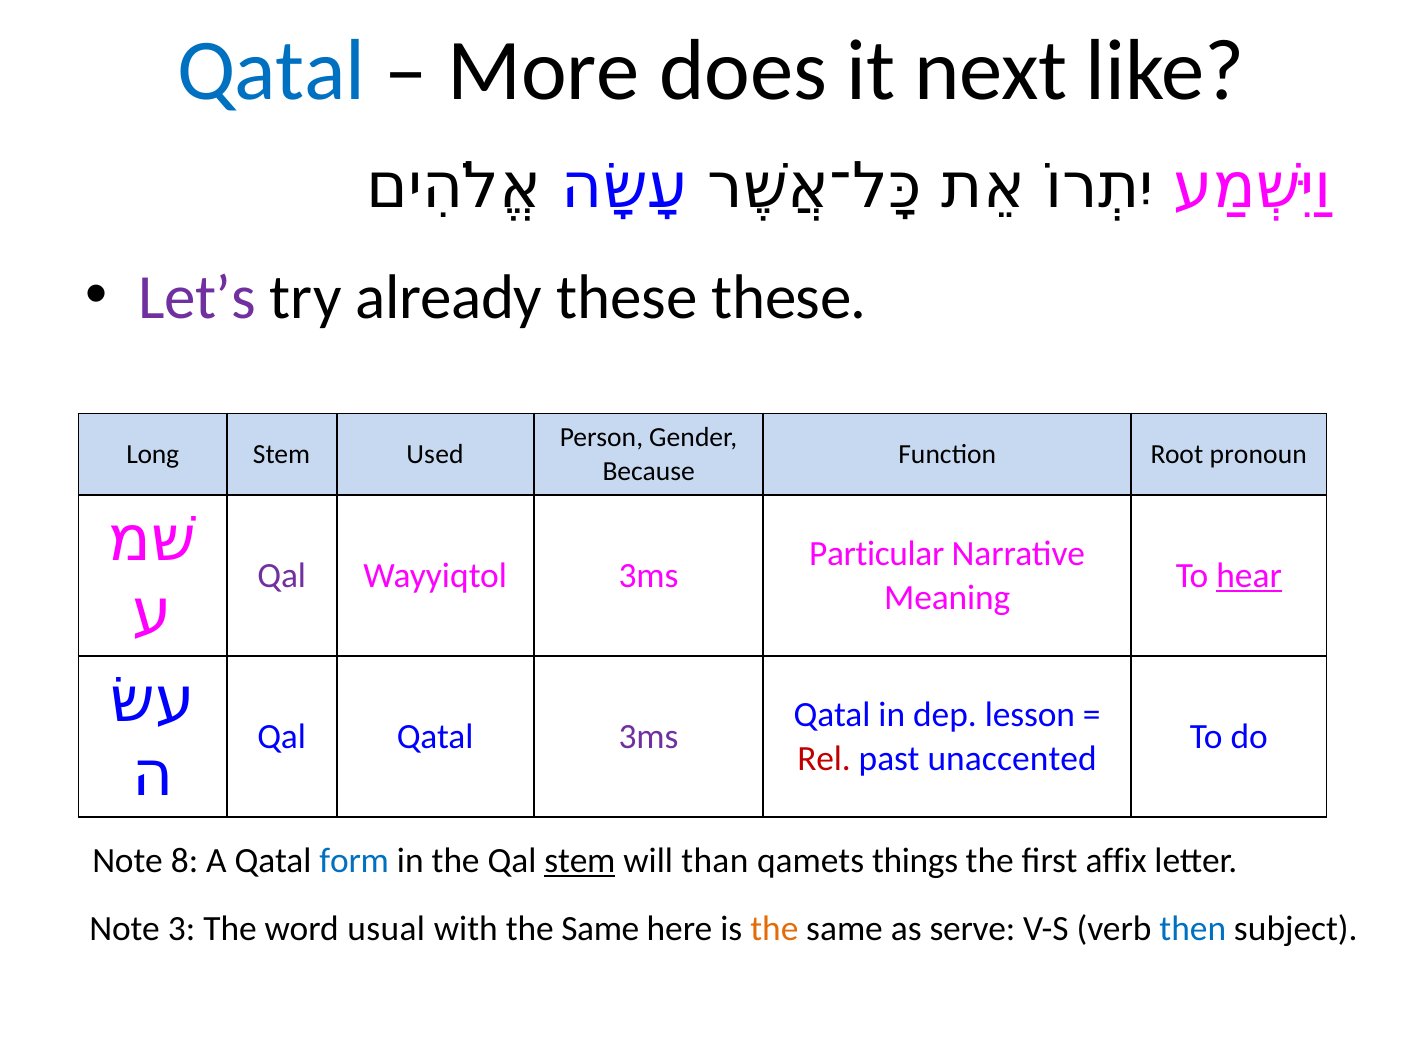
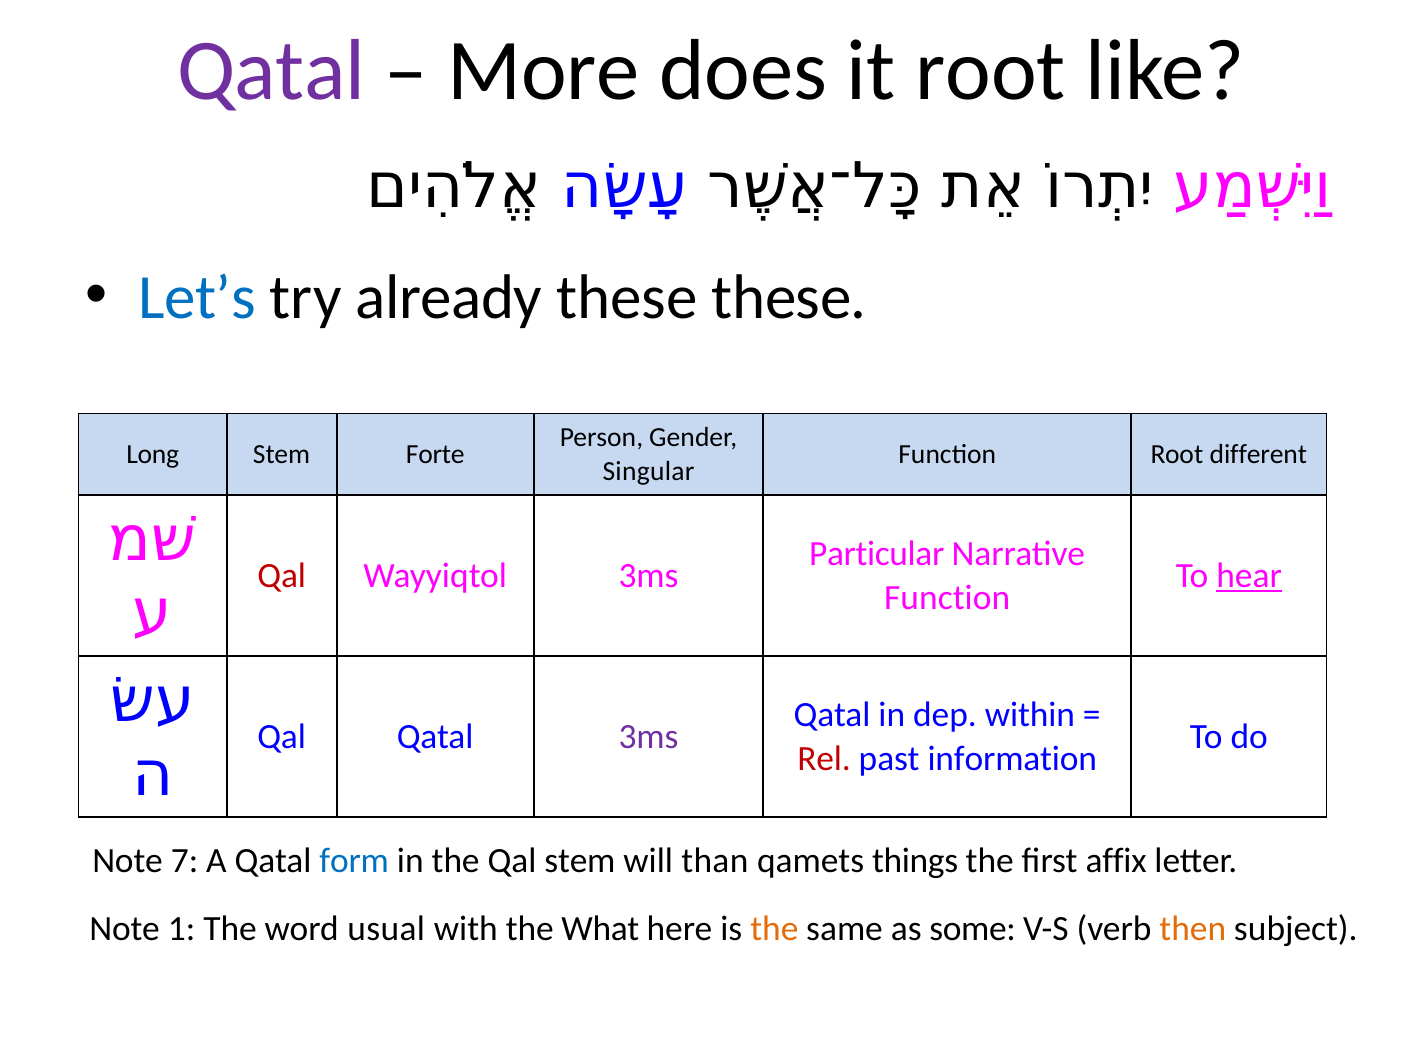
Qatal at (271, 71) colour: blue -> purple
it next: next -> root
Let’s colour: purple -> blue
Used: Used -> Forte
pronoun: pronoun -> different
Because: Because -> Singular
Qal at (282, 576) colour: purple -> red
Meaning at (947, 597): Meaning -> Function
lesson: lesson -> within
unaccented: unaccented -> information
8: 8 -> 7
stem at (580, 861) underline: present -> none
3: 3 -> 1
with the Same: Same -> What
serve: serve -> some
then colour: blue -> orange
